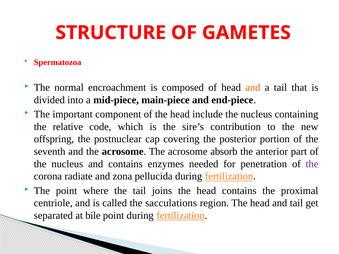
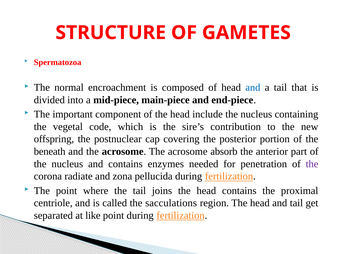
and at (253, 88) colour: orange -> blue
relative: relative -> vegetal
seventh: seventh -> beneath
bile: bile -> like
